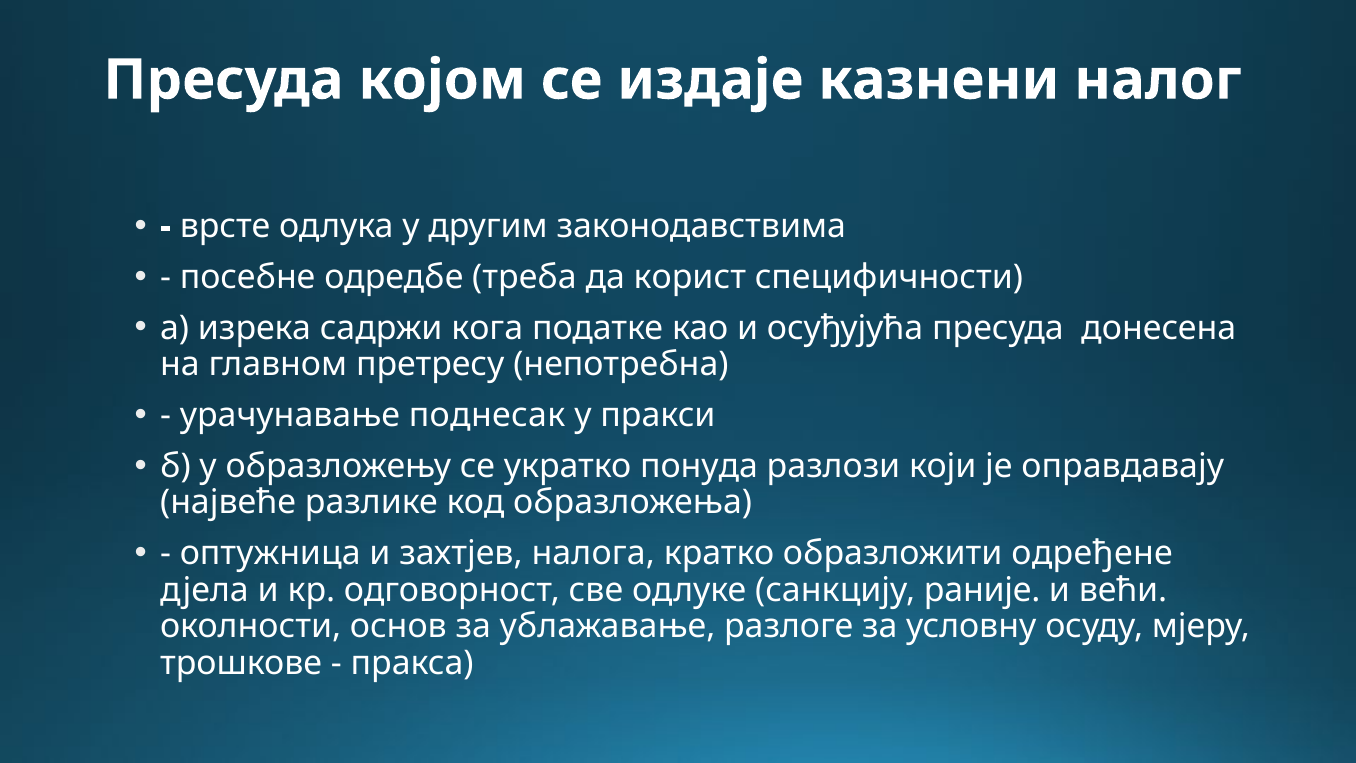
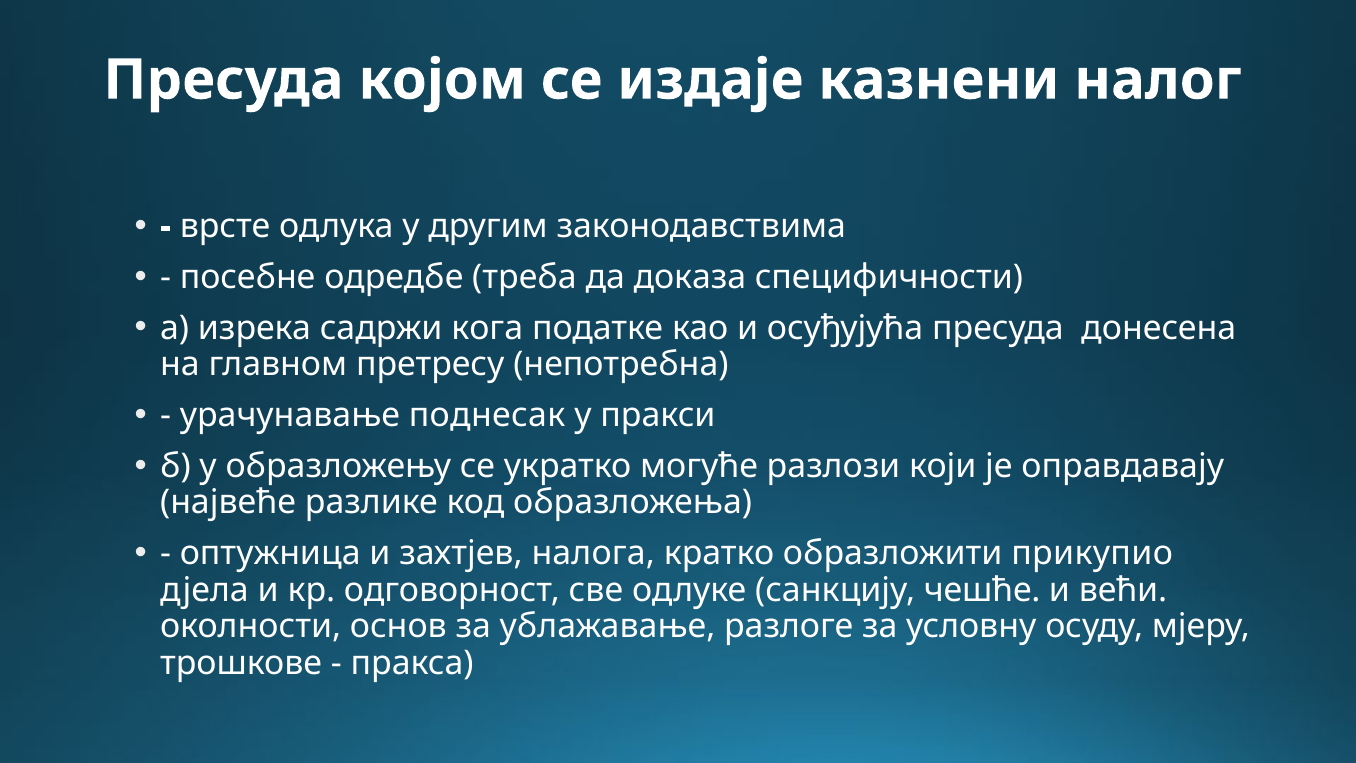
корист: корист -> доказа
понуда: понуда -> могуће
одређене: одређене -> прикупио
раније: раније -> чешће
